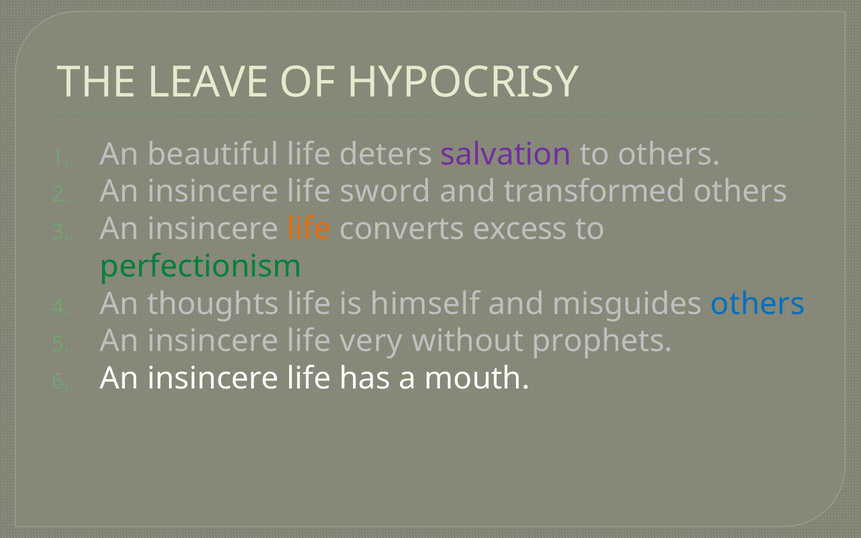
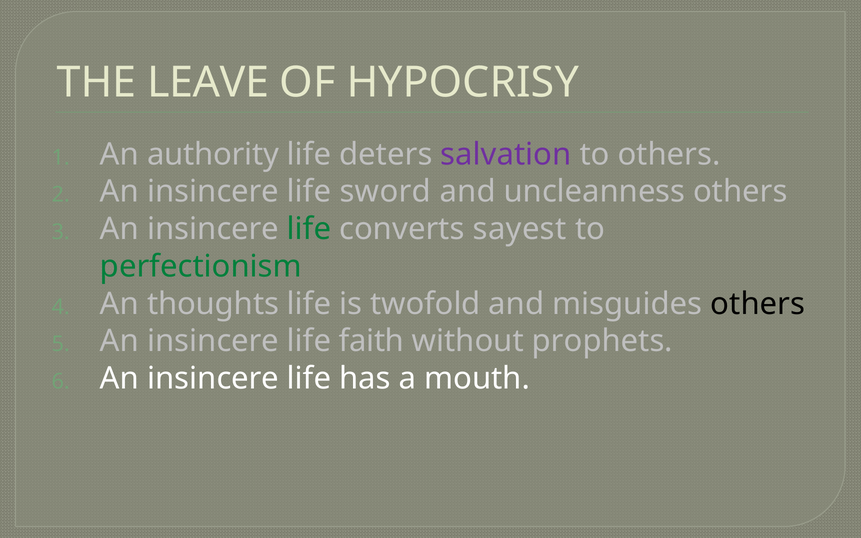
beautiful: beautiful -> authority
transformed: transformed -> uncleanness
life at (309, 229) colour: orange -> green
excess: excess -> sayest
himself: himself -> twofold
others at (758, 304) colour: blue -> black
very: very -> faith
